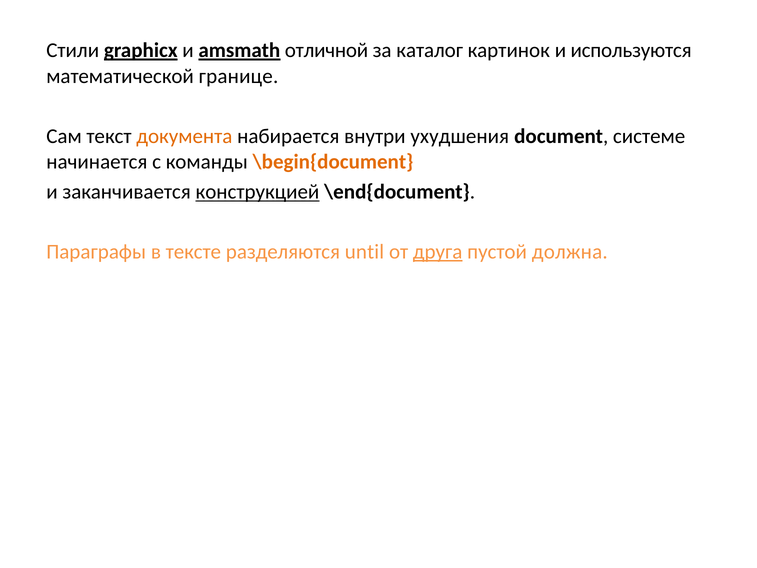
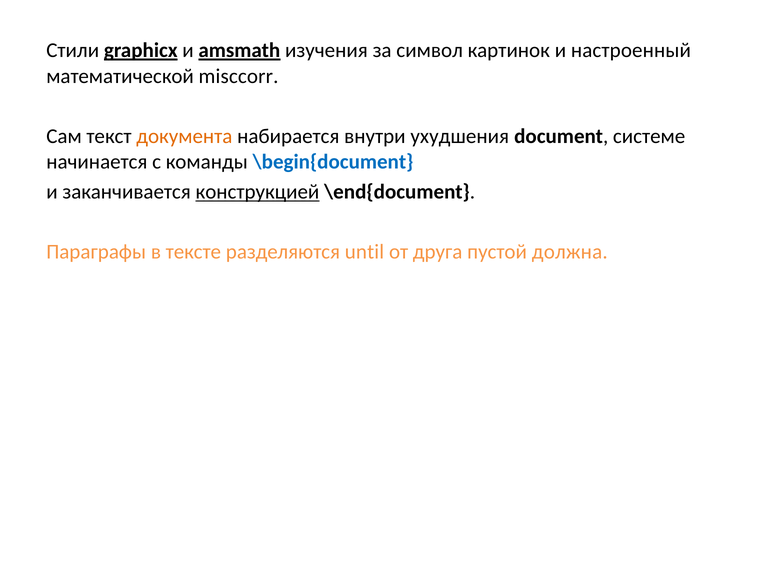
отличной: отличной -> изучения
каталог: каталог -> символ
используются: используются -> настроенный
границе: границе -> misccorr
\begin{document colour: orange -> blue
друга underline: present -> none
